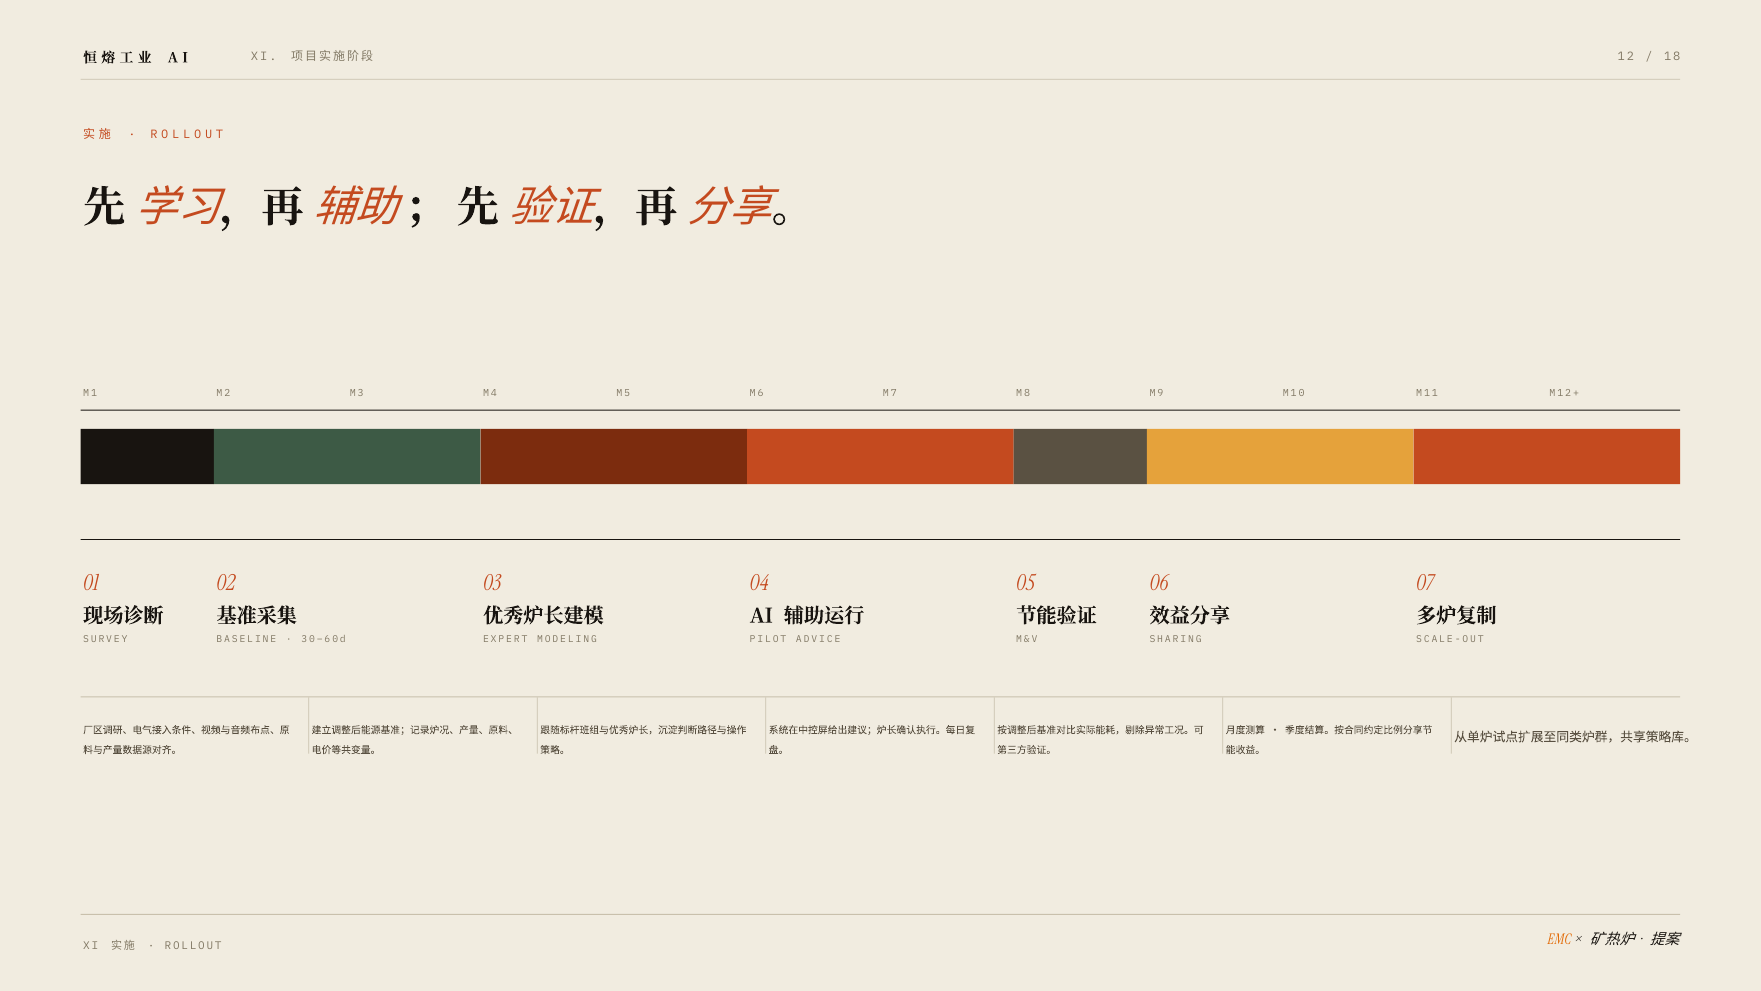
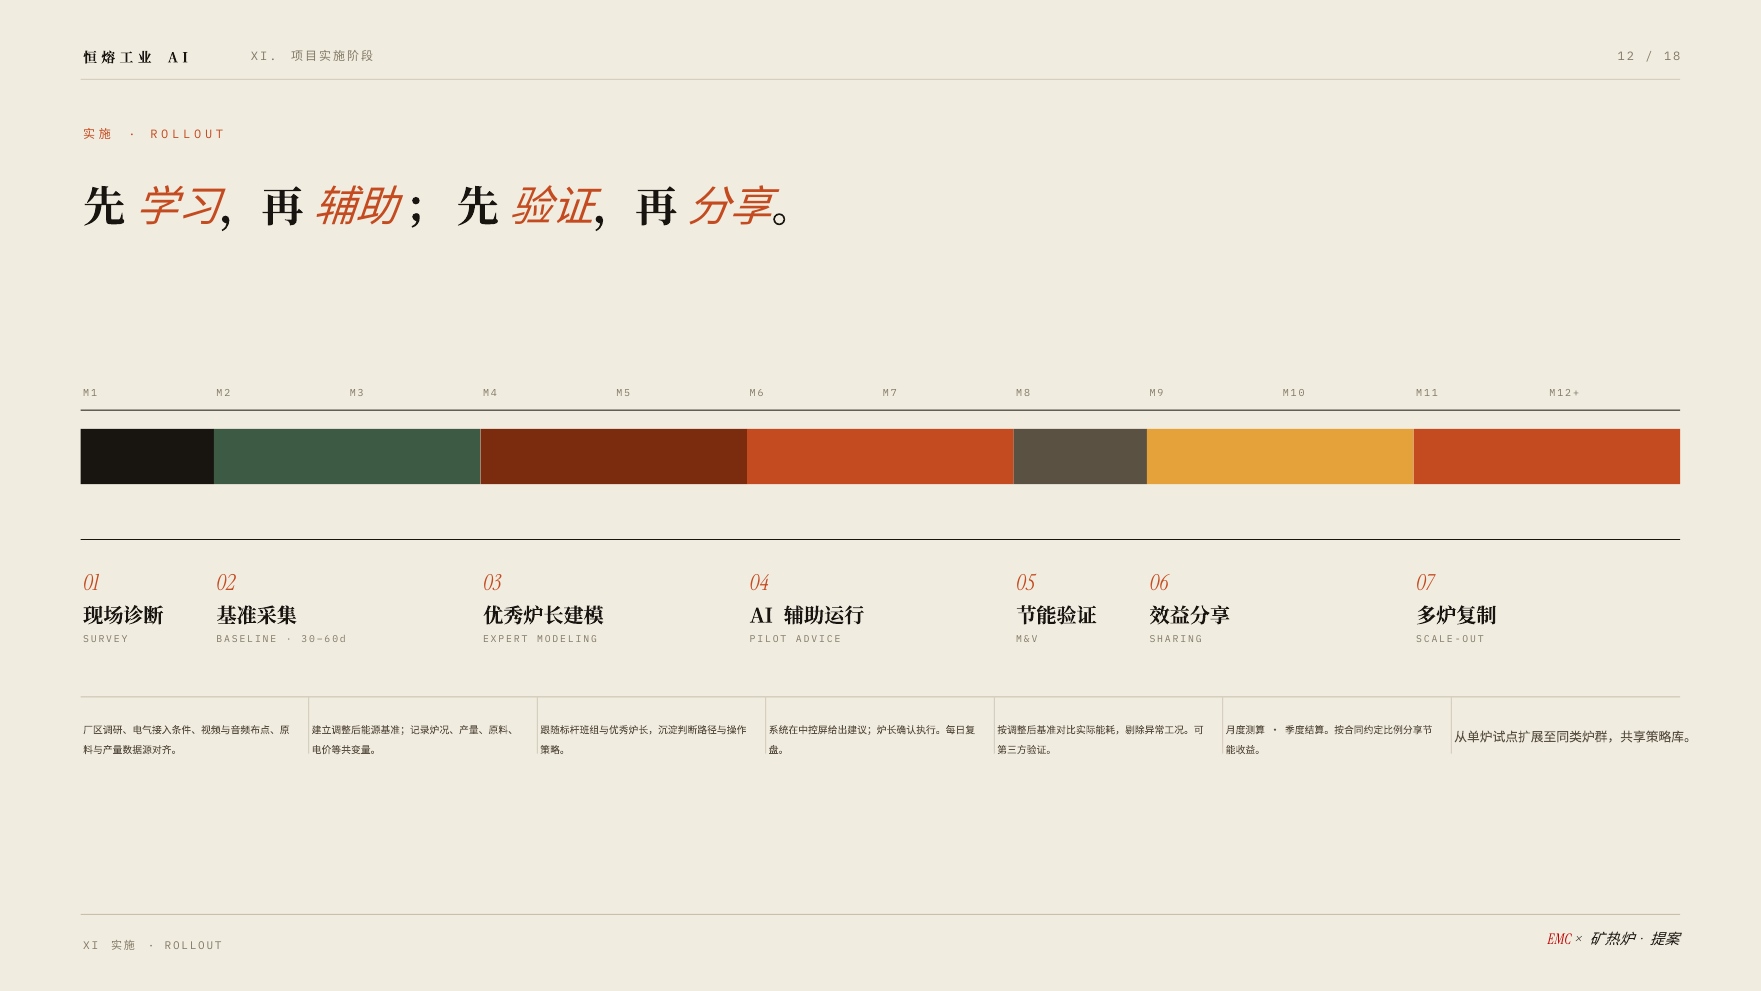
EMC colour: orange -> red
